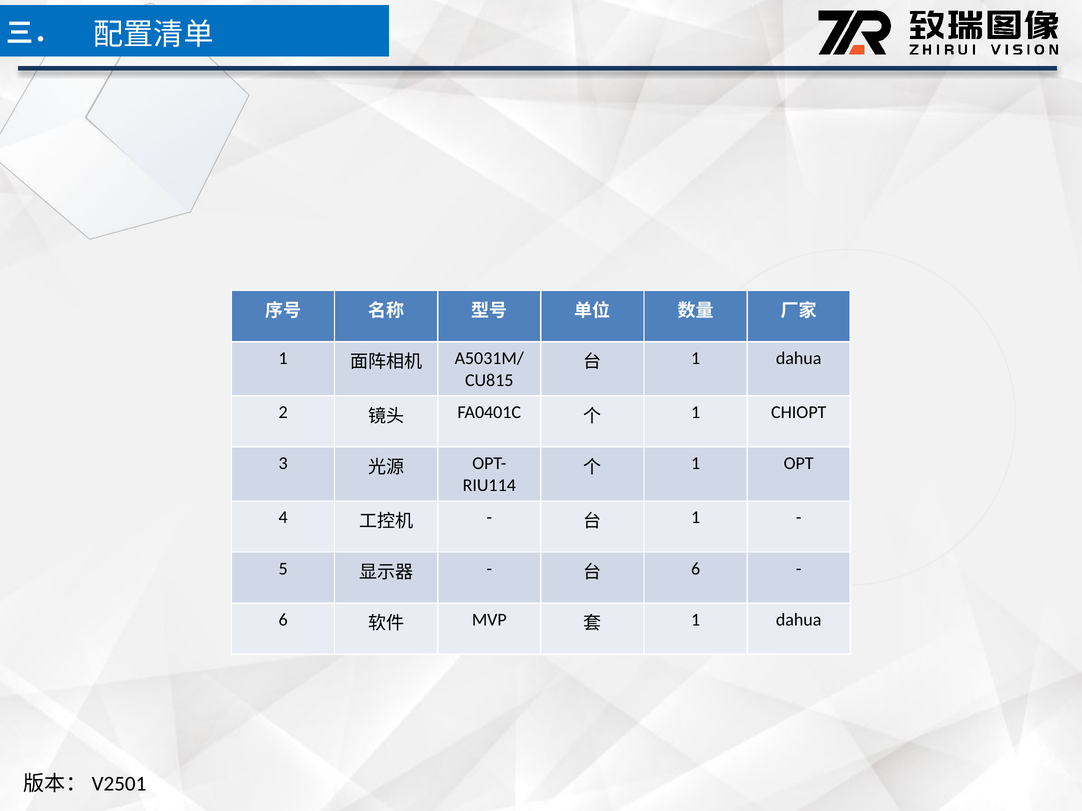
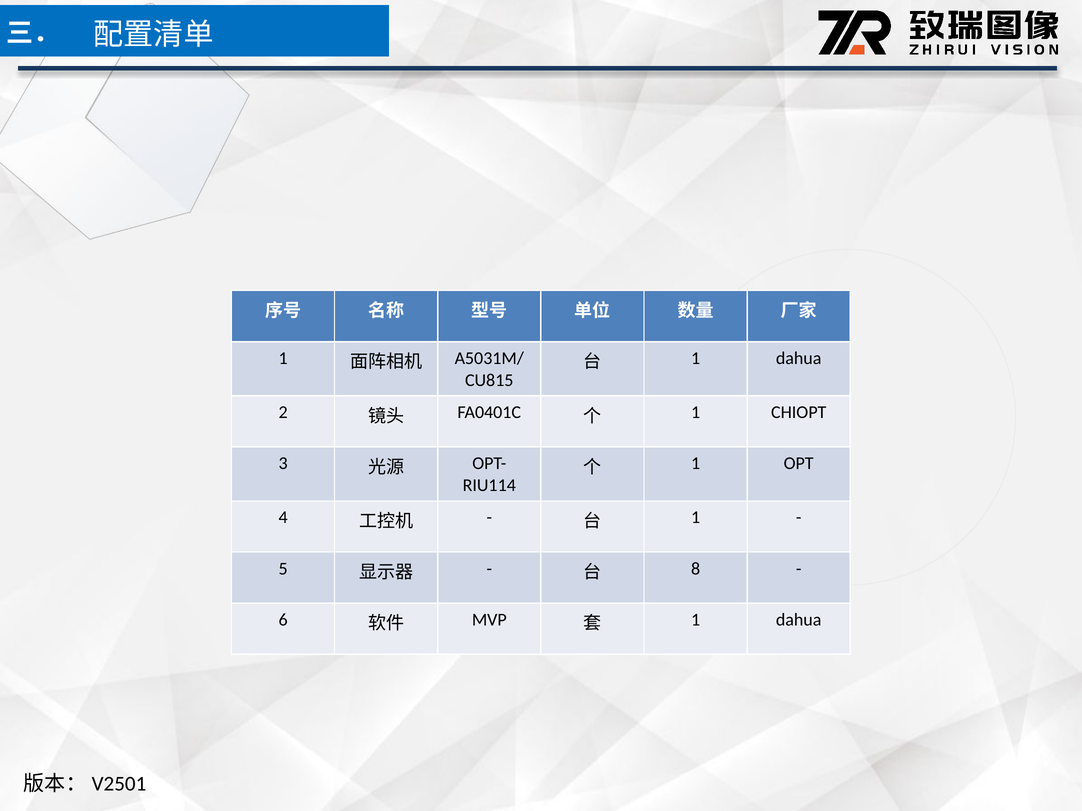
6 at (696, 569): 6 -> 8
